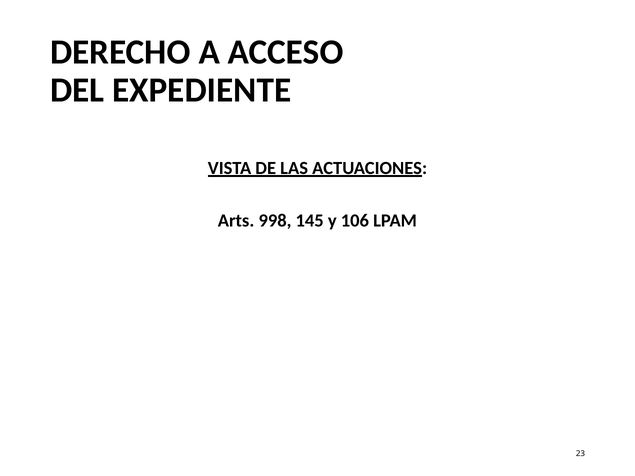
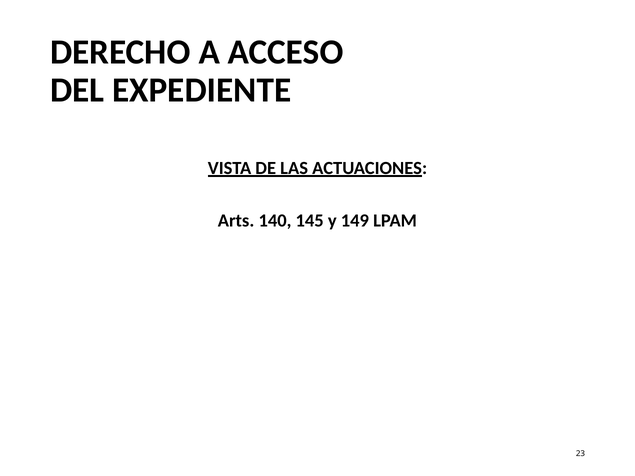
998: 998 -> 140
106: 106 -> 149
